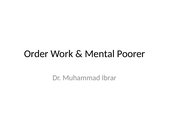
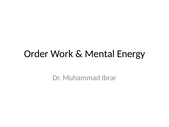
Poorer: Poorer -> Energy
